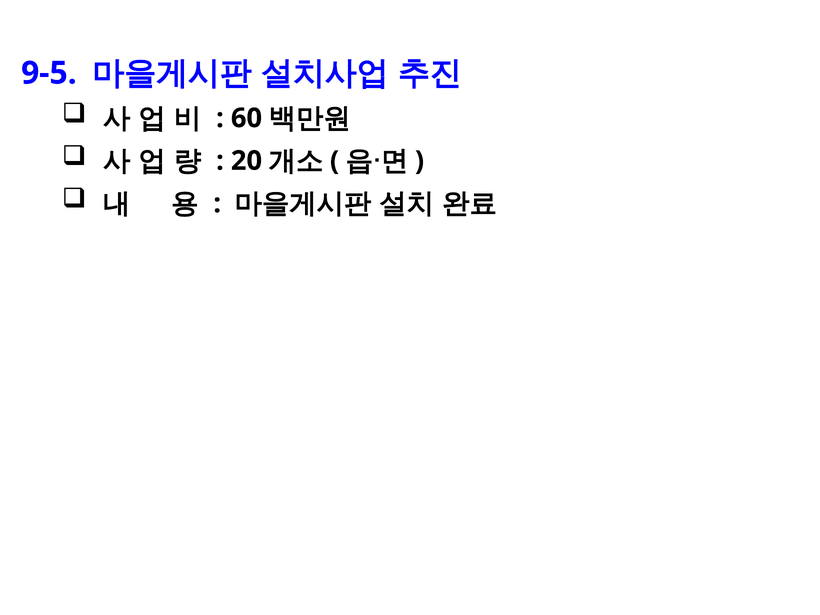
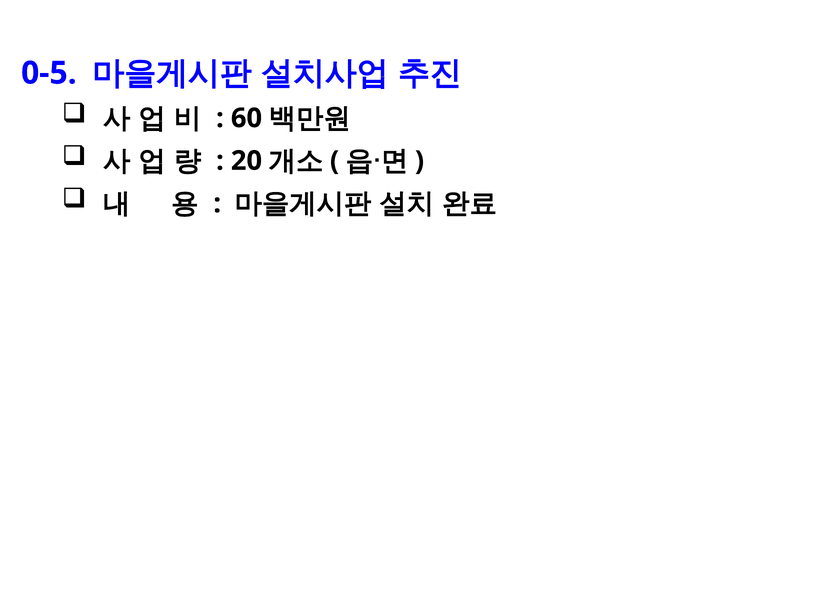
9-5: 9-5 -> 0-5
